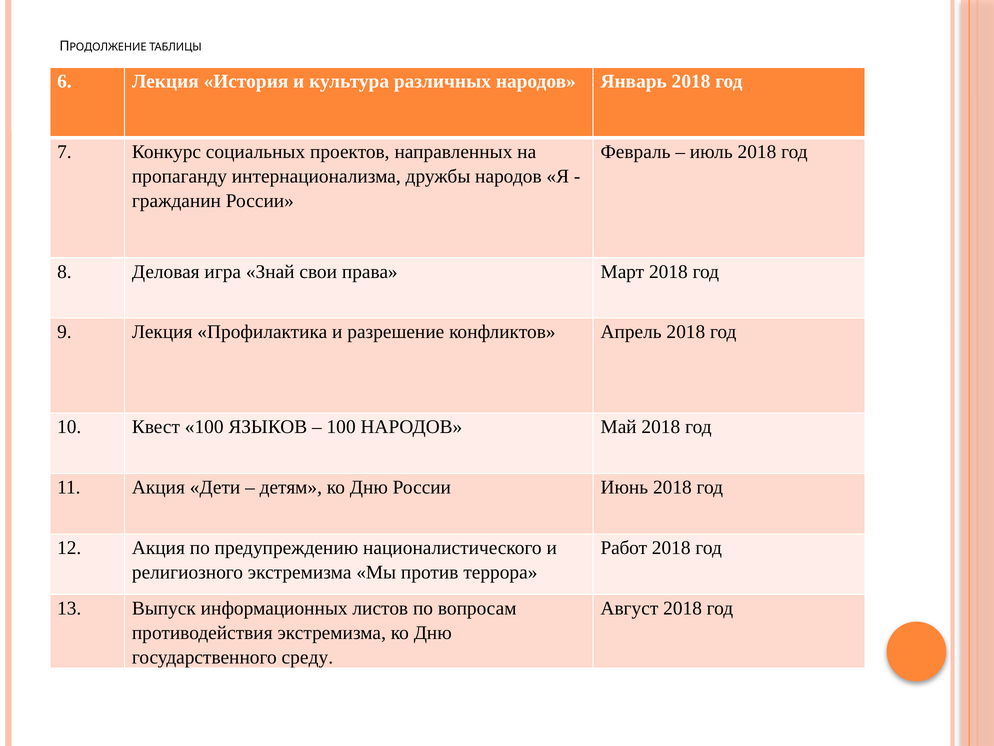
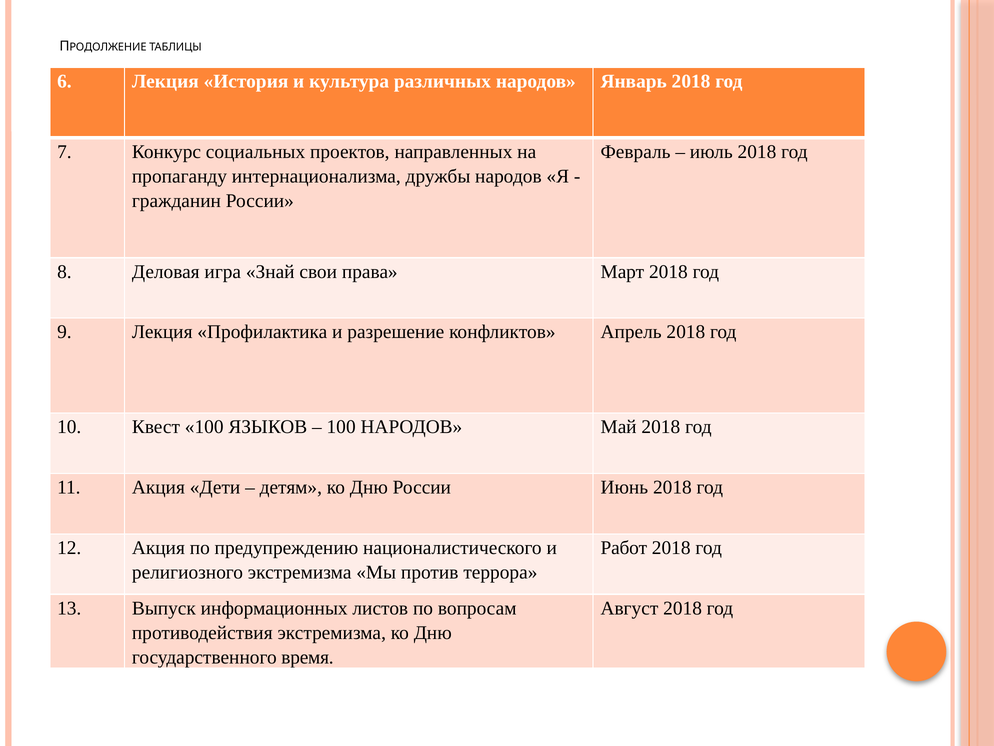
среду: среду -> время
